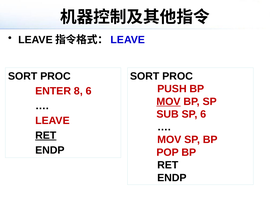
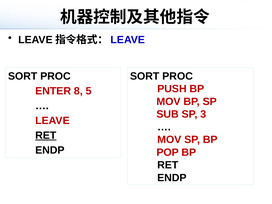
8 6: 6 -> 5
MOV at (169, 102) underline: present -> none
SP 6: 6 -> 3
